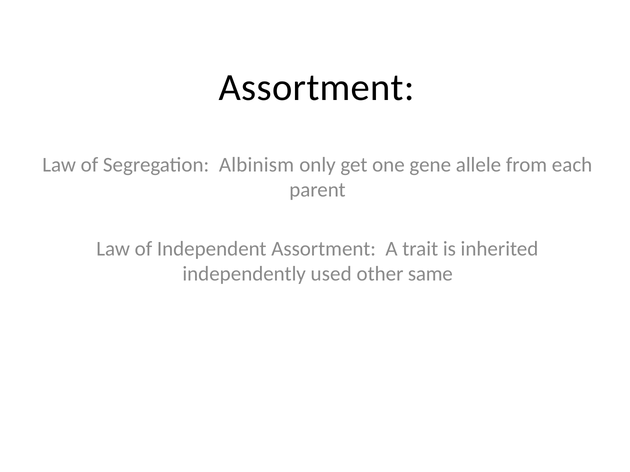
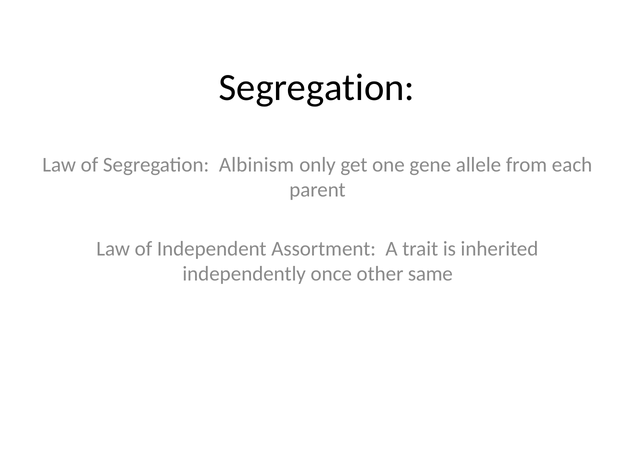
Assortment at (317, 88): Assortment -> Segregation
used: used -> once
